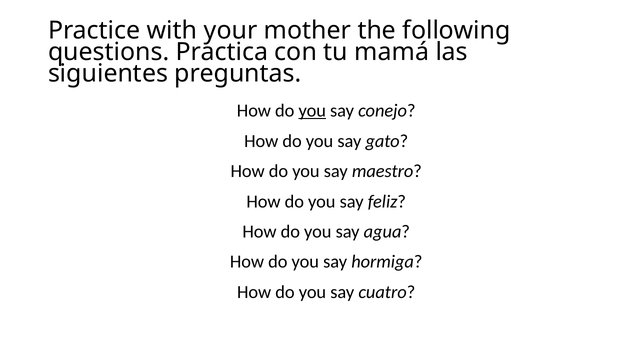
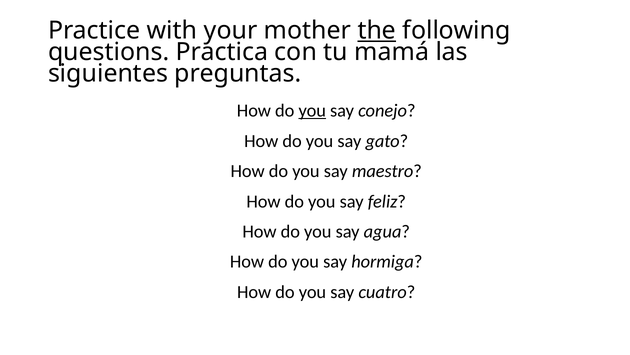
the underline: none -> present
